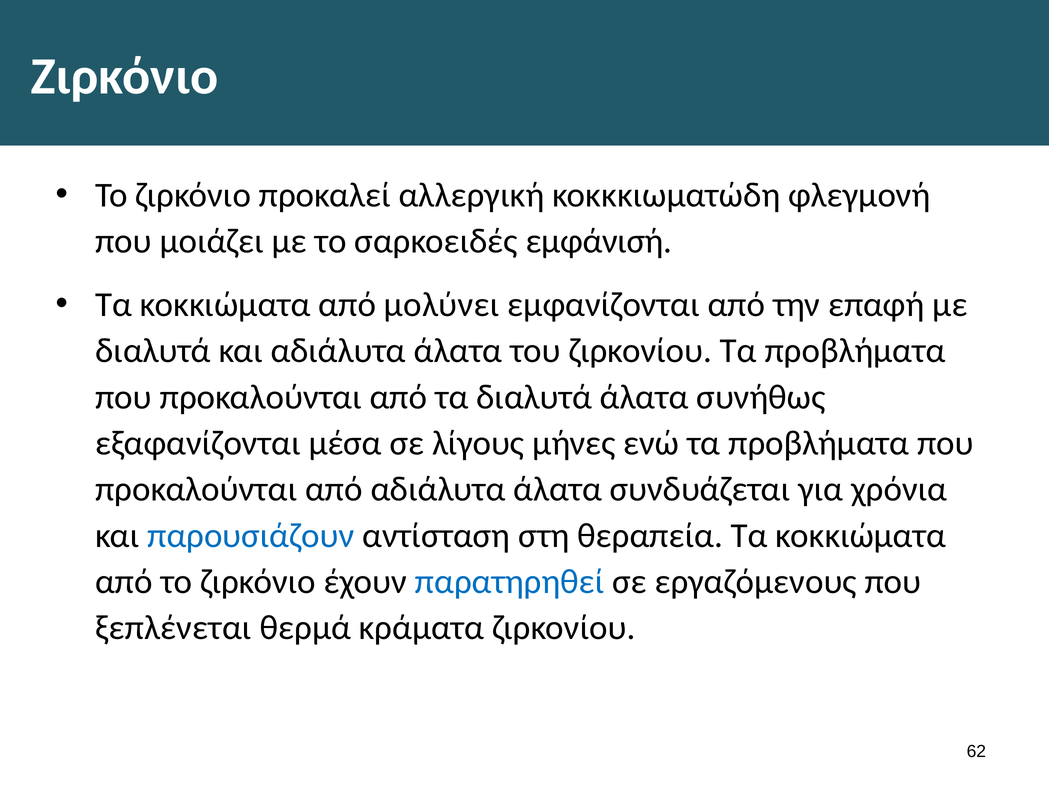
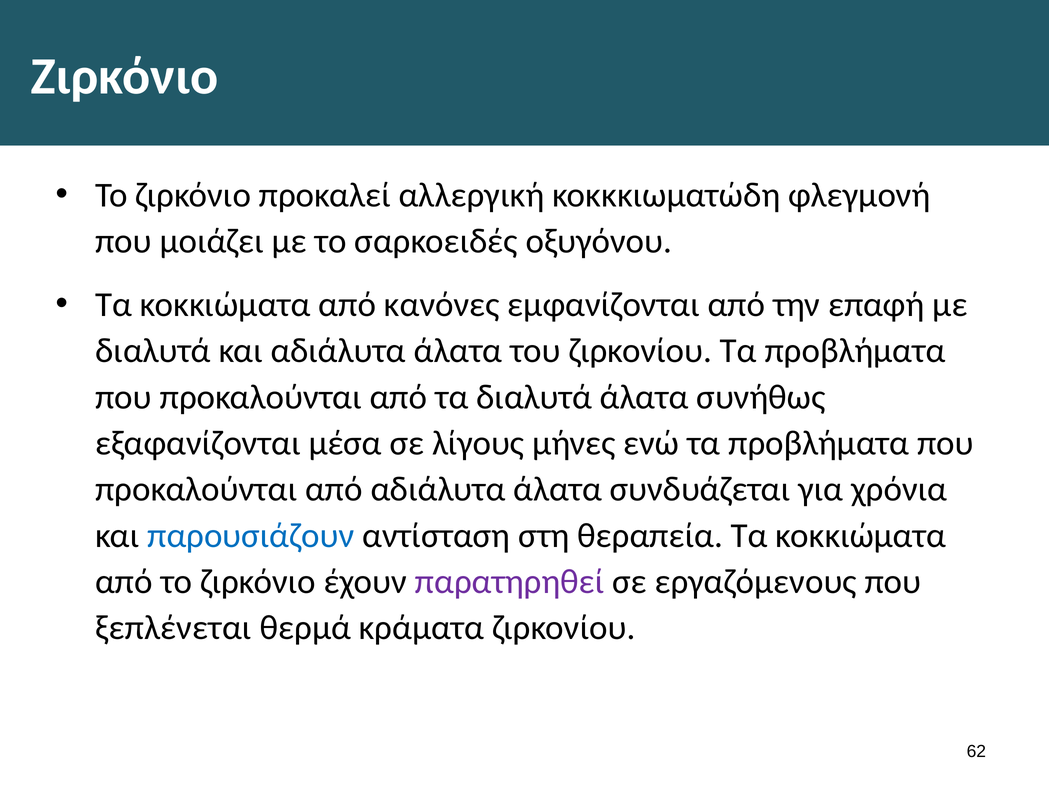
εμφάνισή: εμφάνισή -> οξυγόνου
μολύνει: μολύνει -> κανόνες
παρατηρηθεί colour: blue -> purple
